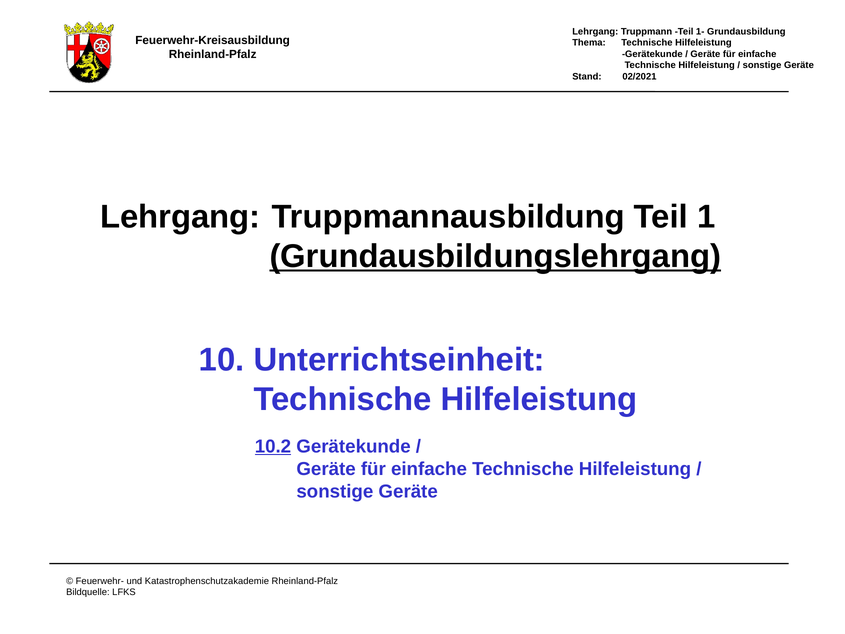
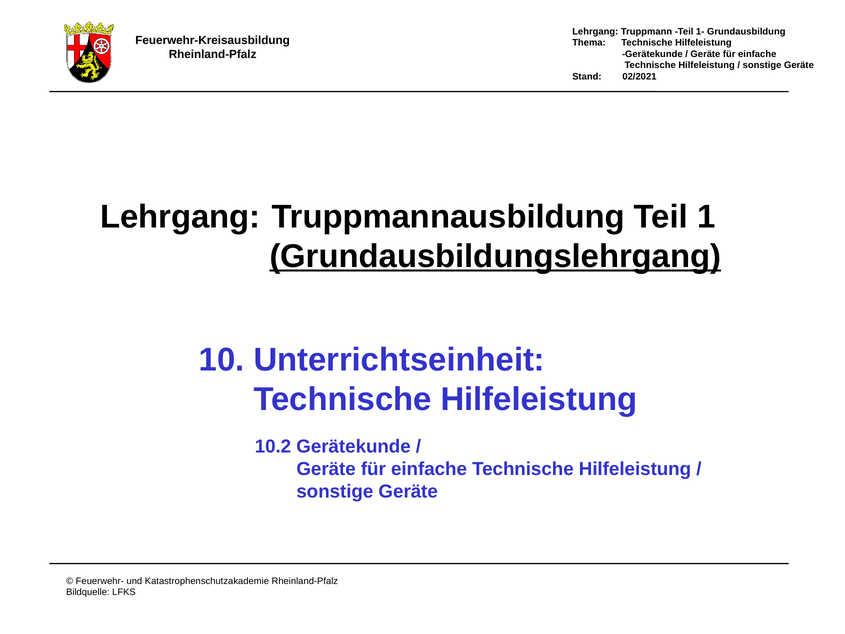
10.2 underline: present -> none
